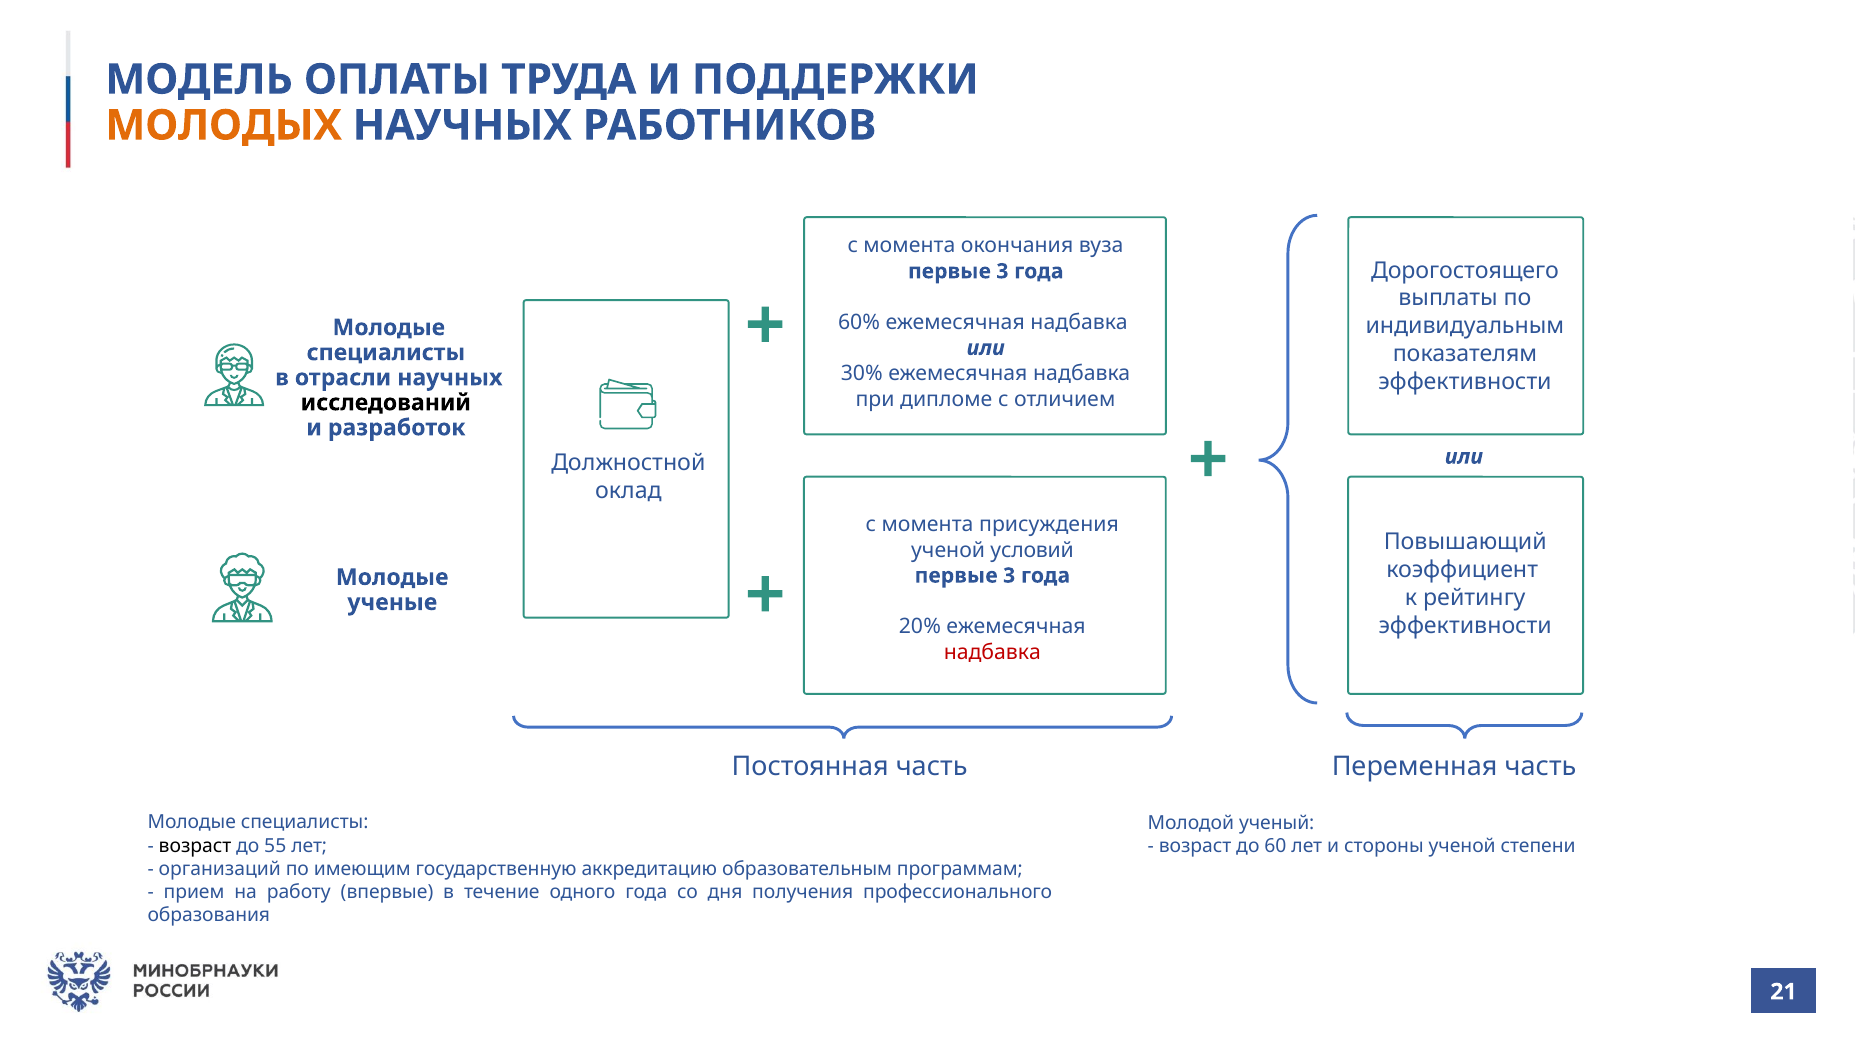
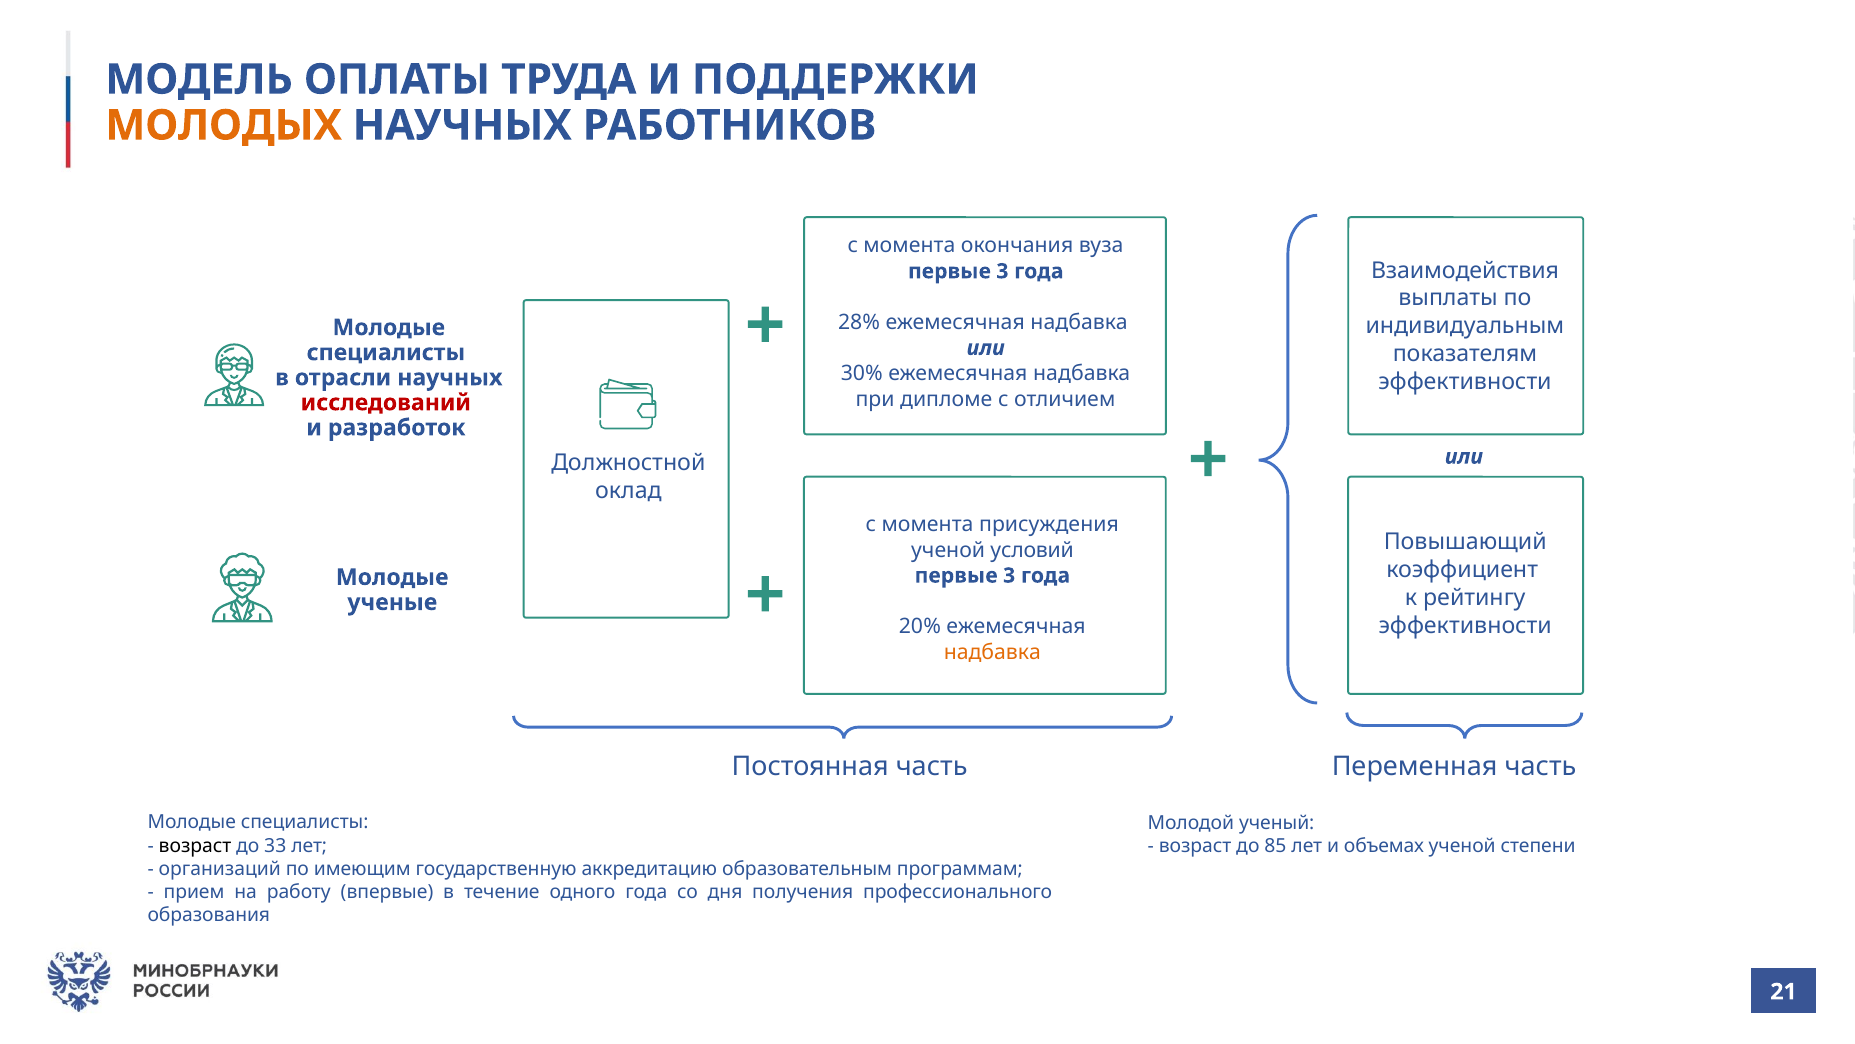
Дорогостоящего: Дорогостоящего -> Взаимодействия
60%: 60% -> 28%
исследований colour: black -> red
надбавка at (992, 652) colour: red -> orange
55: 55 -> 33
60: 60 -> 85
стороны: стороны -> объемах
